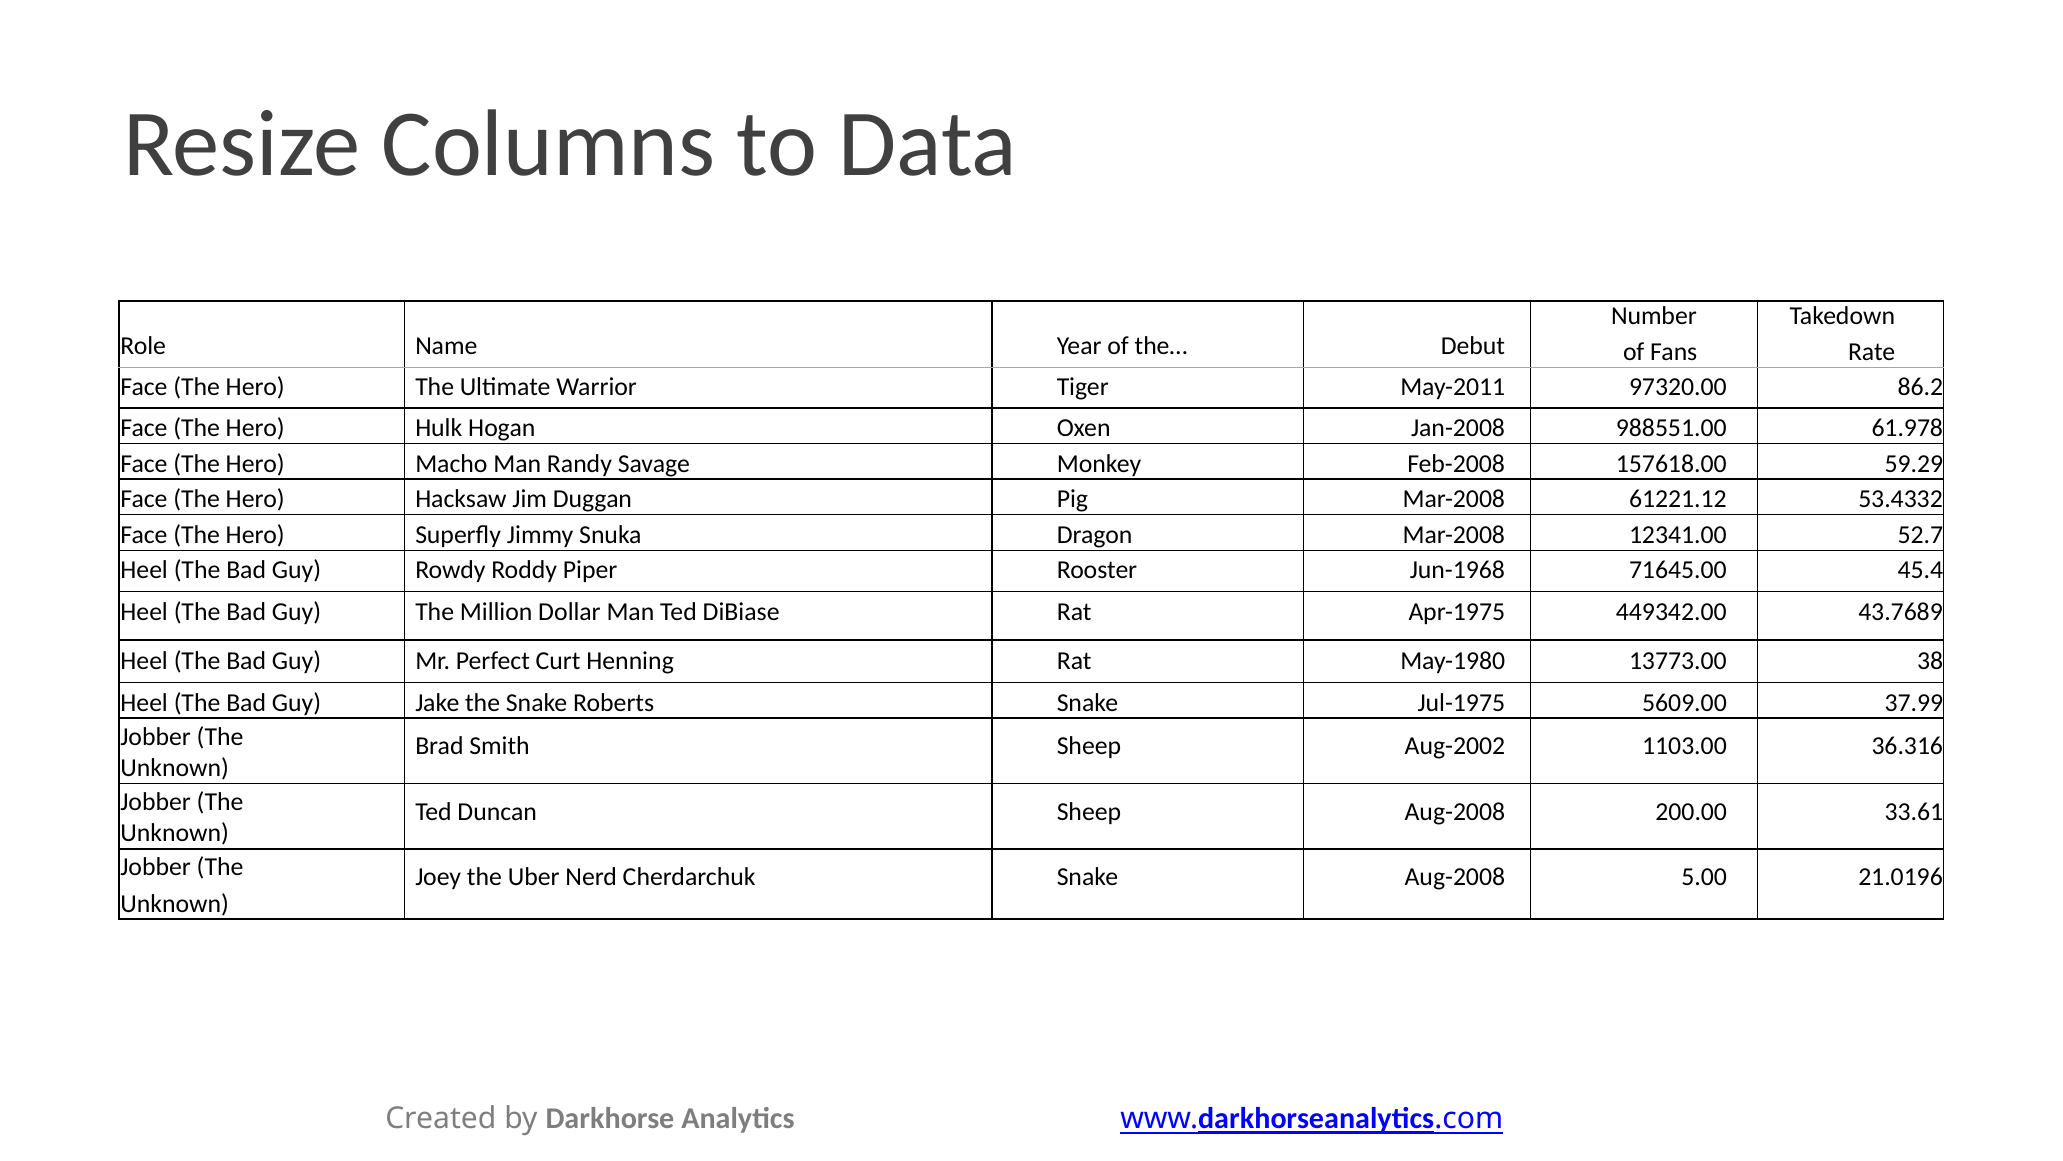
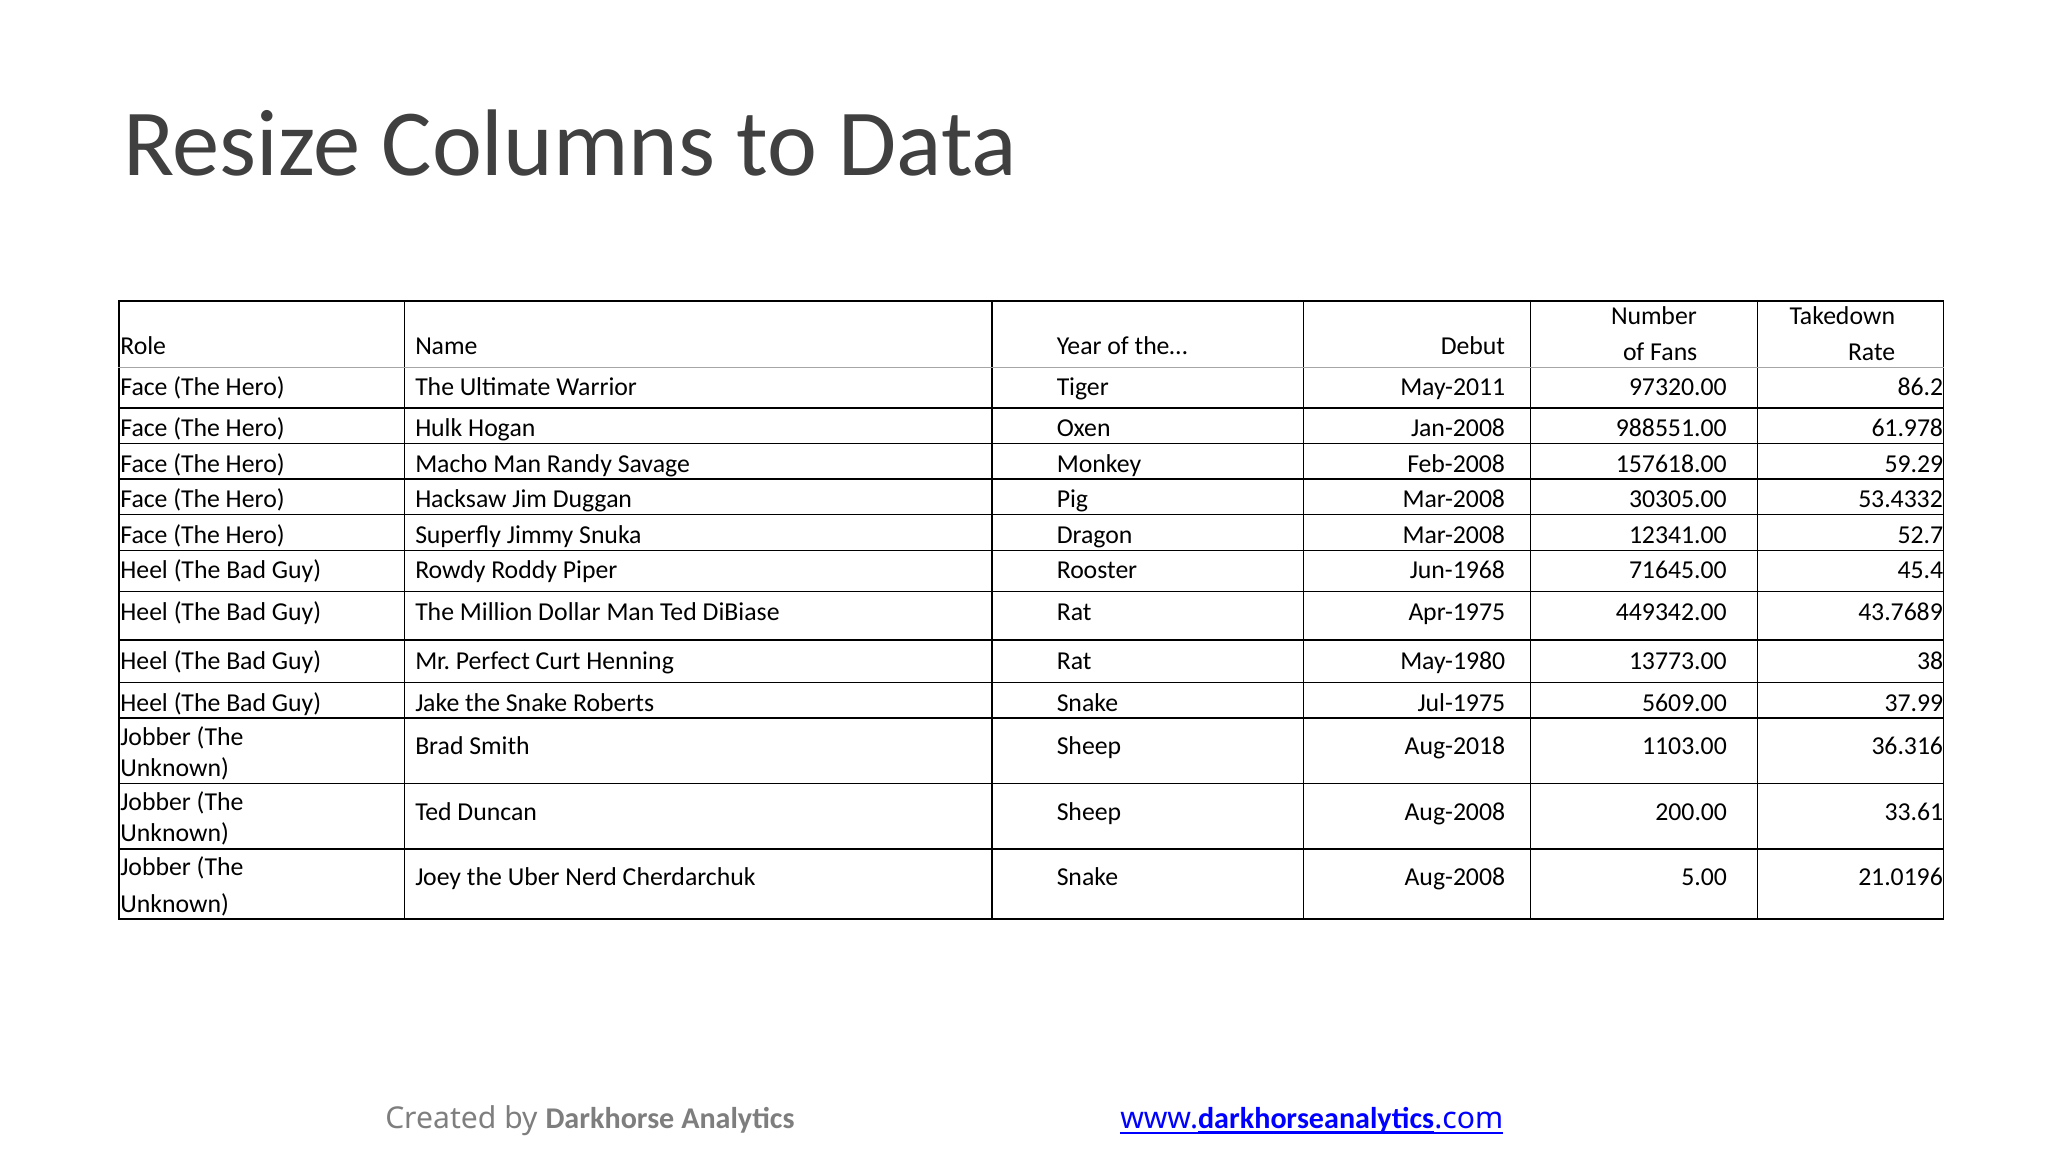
61221.12: 61221.12 -> 30305.00
Aug-2002: Aug-2002 -> Aug-2018
